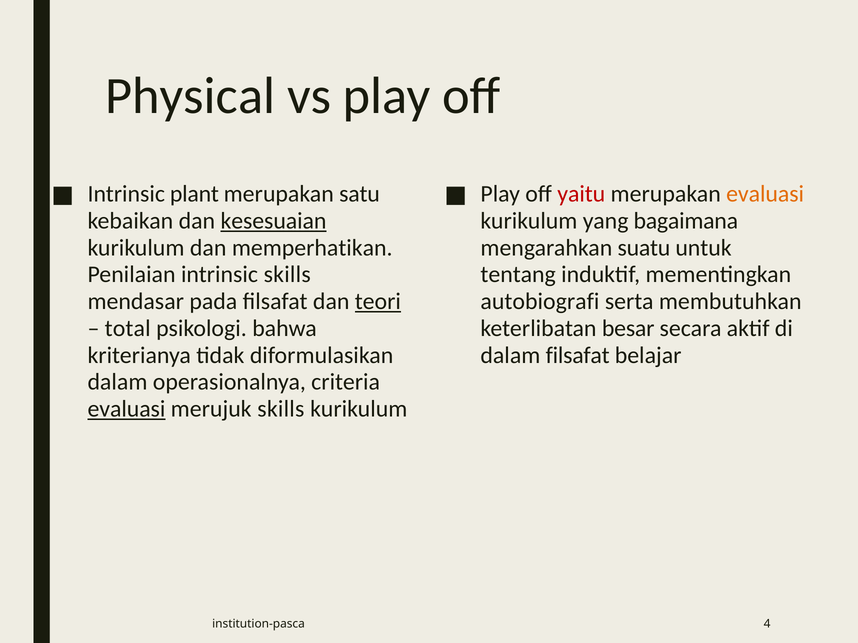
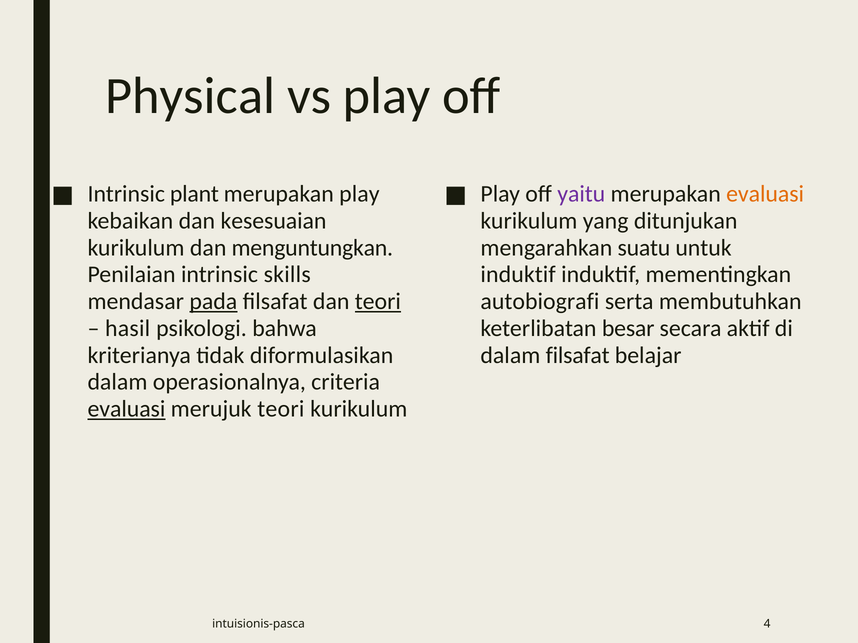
merupakan satu: satu -> play
yaitu colour: red -> purple
kesesuaian underline: present -> none
bagaimana: bagaimana -> ditunjukan
memperhatikan: memperhatikan -> menguntungkan
tentang at (518, 275): tentang -> induktif
pada underline: none -> present
total: total -> hasil
merujuk skills: skills -> teori
institution-pasca: institution-pasca -> intuisionis-pasca
